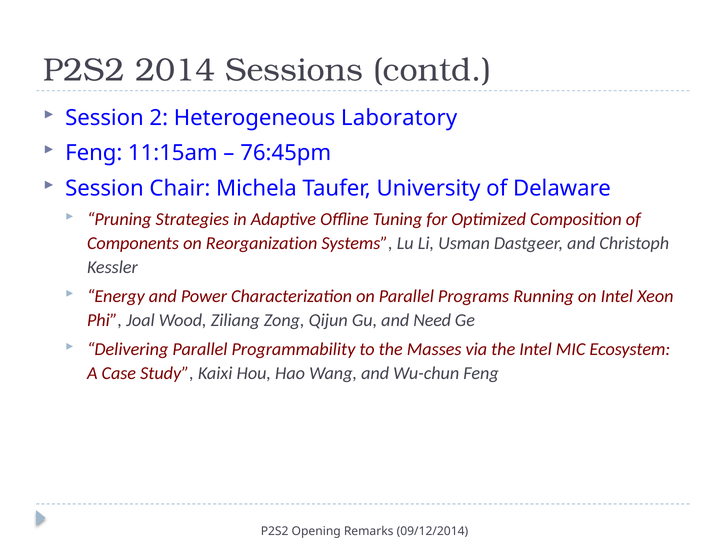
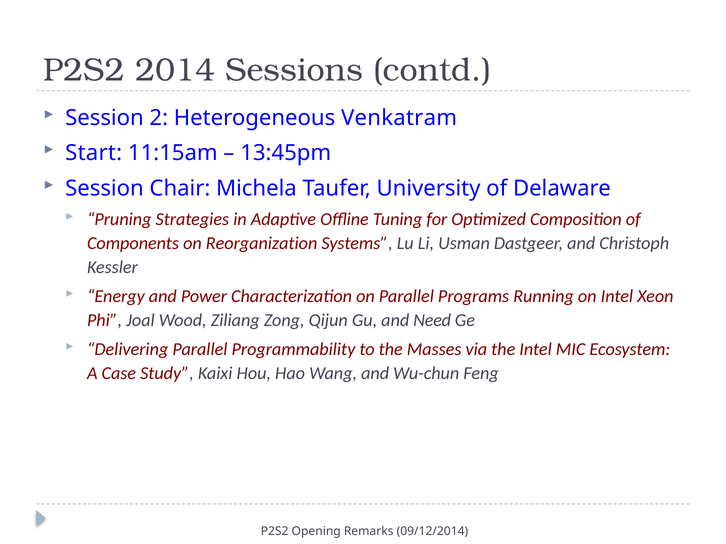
Laboratory: Laboratory -> Venkatram
Feng at (94, 153): Feng -> Start
76:45pm: 76:45pm -> 13:45pm
